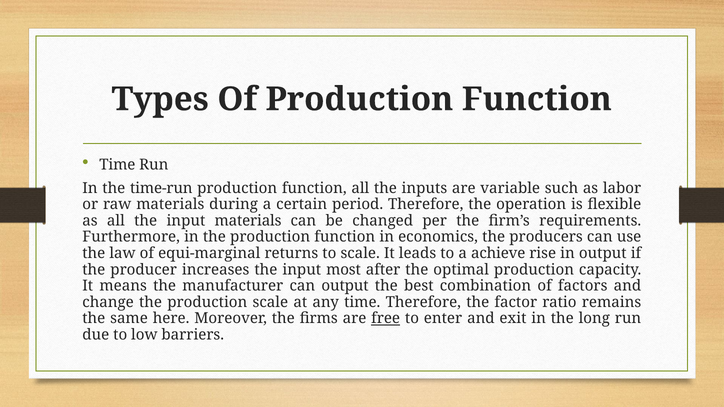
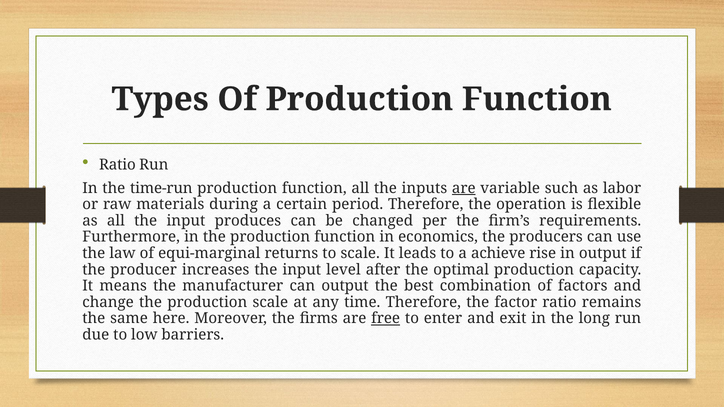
Time at (117, 165): Time -> Ratio
are at (464, 188) underline: none -> present
input materials: materials -> produces
most: most -> level
